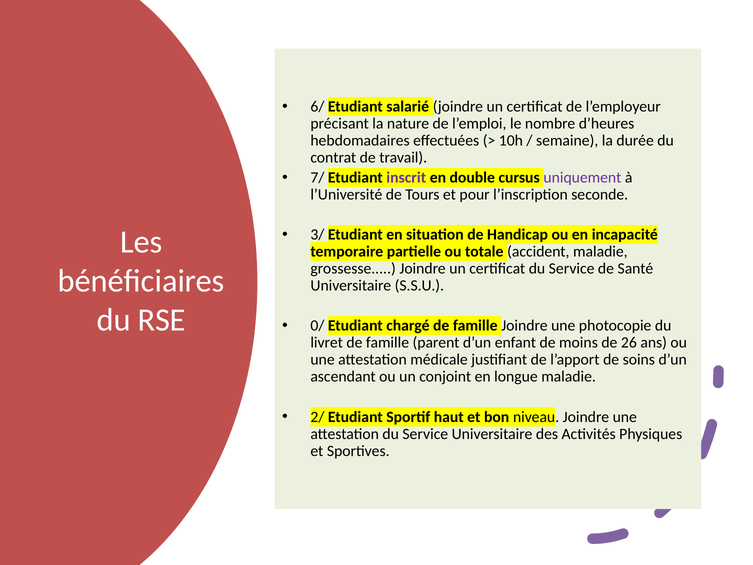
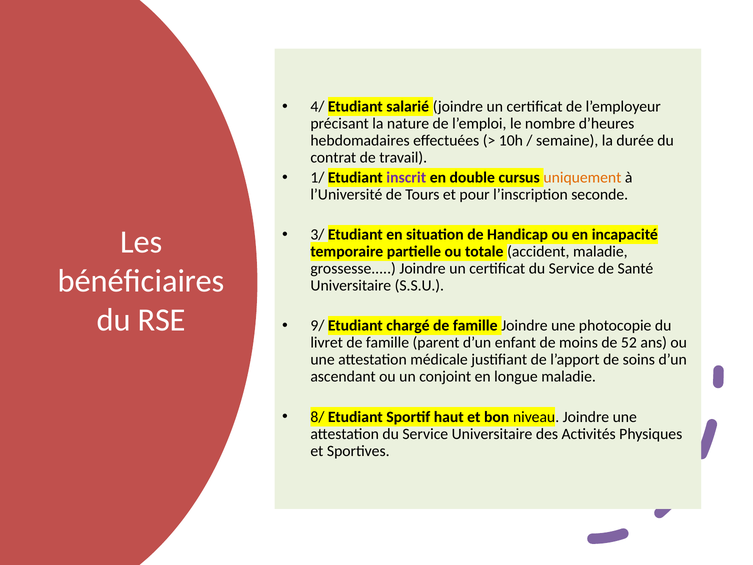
6/: 6/ -> 4/
7/: 7/ -> 1/
uniquement colour: purple -> orange
0/: 0/ -> 9/
26: 26 -> 52
2/: 2/ -> 8/
